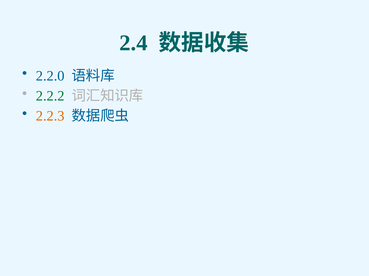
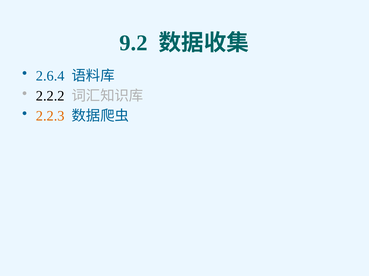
2.4: 2.4 -> 9.2
2.2.0: 2.2.0 -> 2.6.4
2.2.2 colour: green -> black
